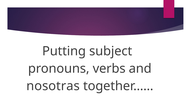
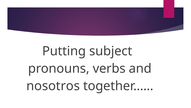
nosotras: nosotras -> nosotros
